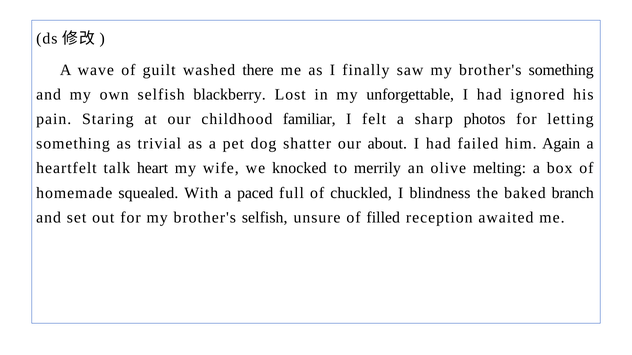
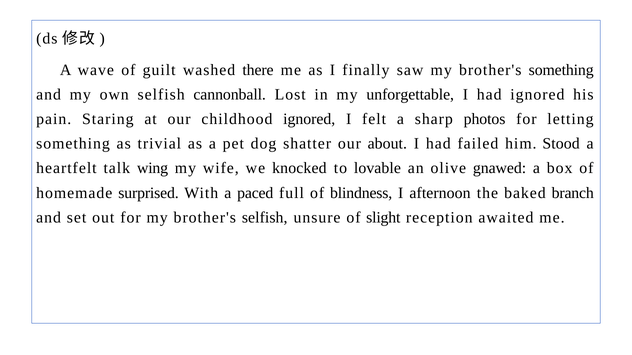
blackberry: blackberry -> cannonball
childhood familiar: familiar -> ignored
Again: Again -> Stood
heart: heart -> wing
merrily: merrily -> lovable
melting: melting -> gnawed
squealed: squealed -> surprised
chuckled: chuckled -> blindness
blindness: blindness -> afternoon
filled: filled -> slight
